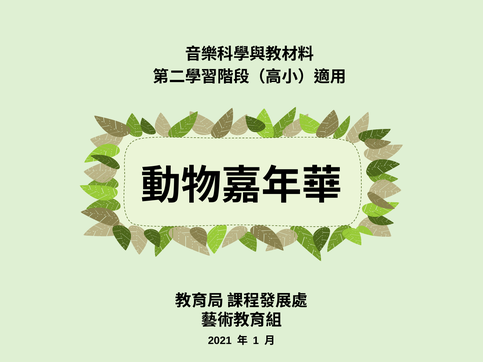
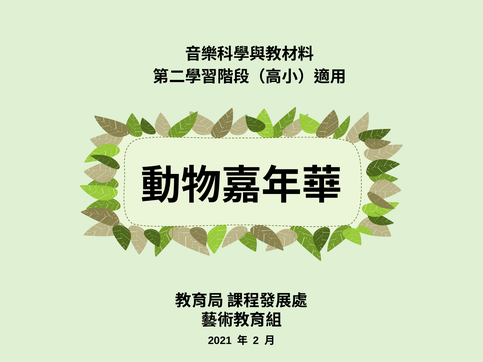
1: 1 -> 2
